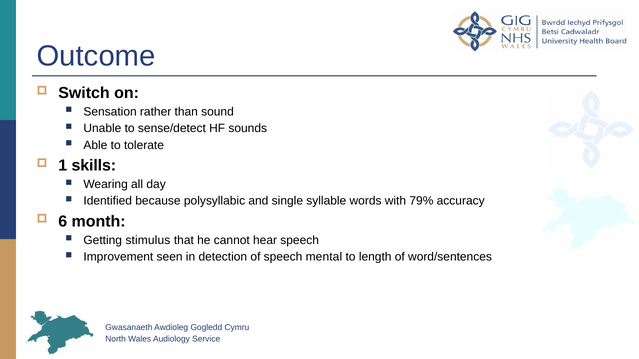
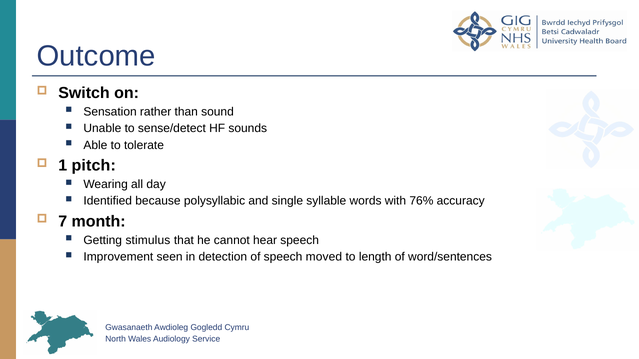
skills: skills -> pitch
79%: 79% -> 76%
6: 6 -> 7
mental: mental -> moved
